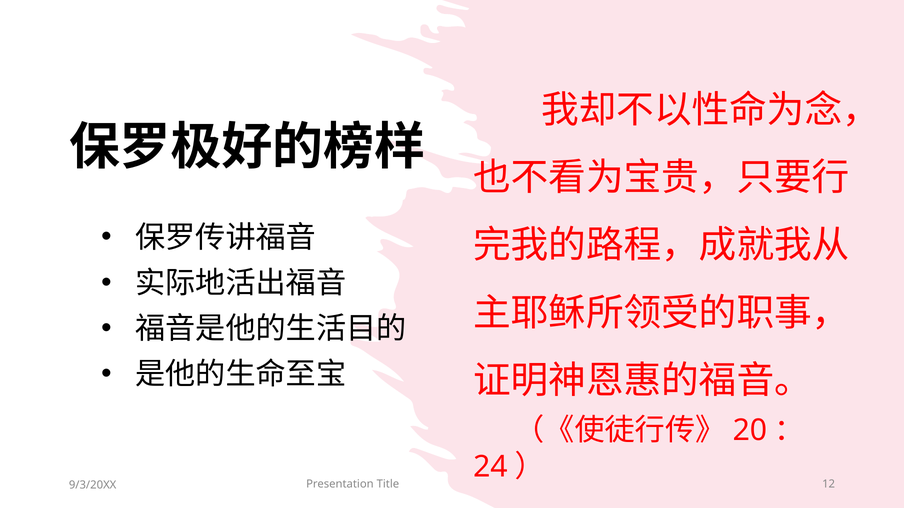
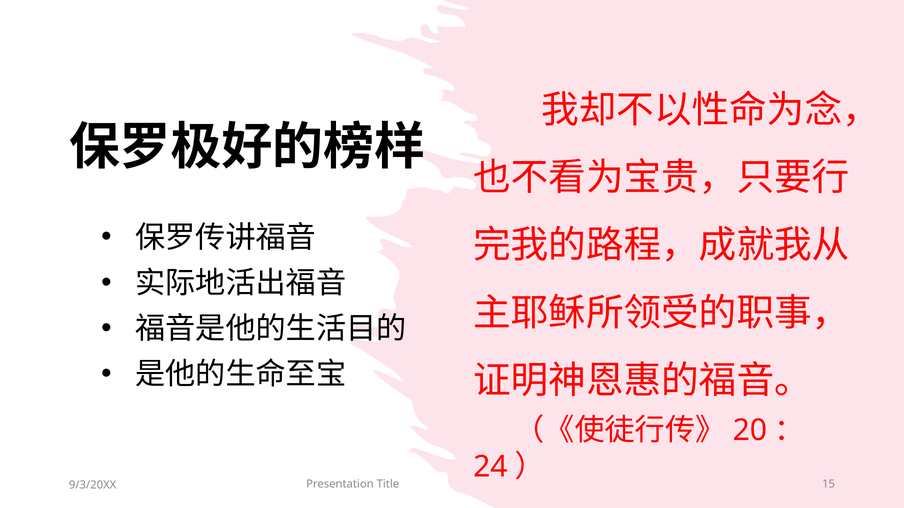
12: 12 -> 15
